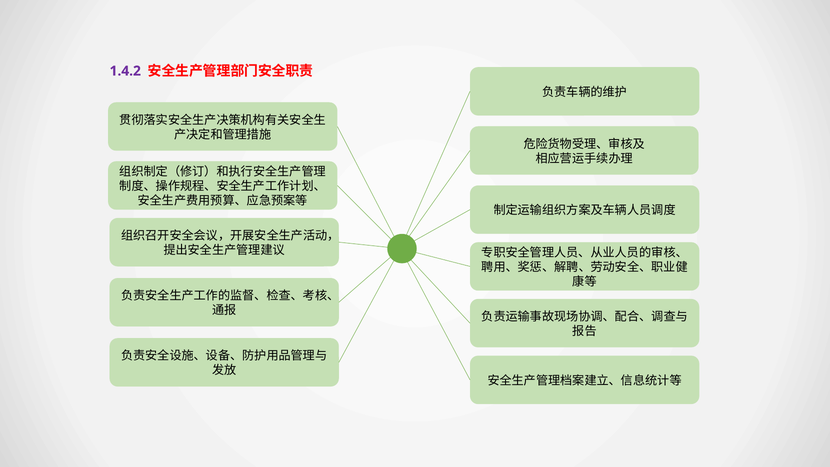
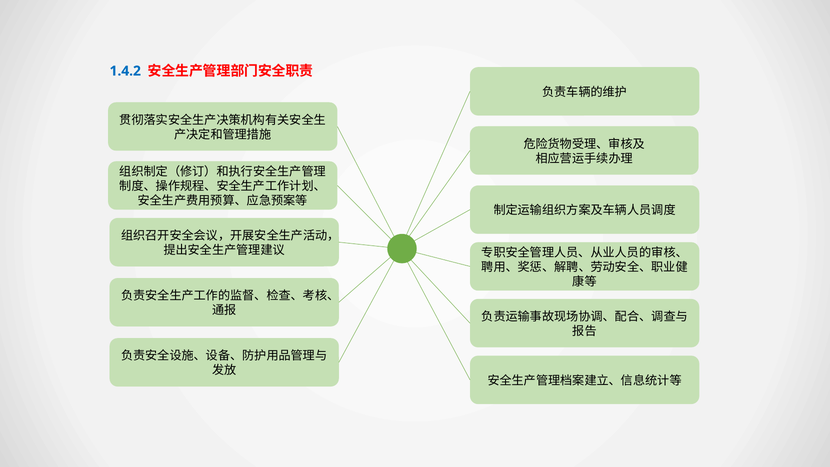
1.4.2 colour: purple -> blue
